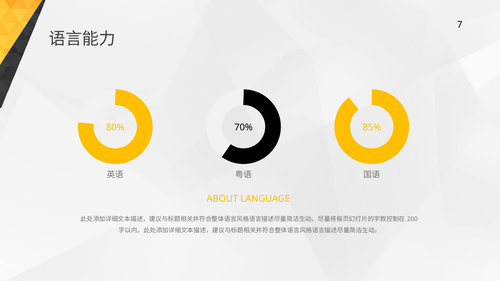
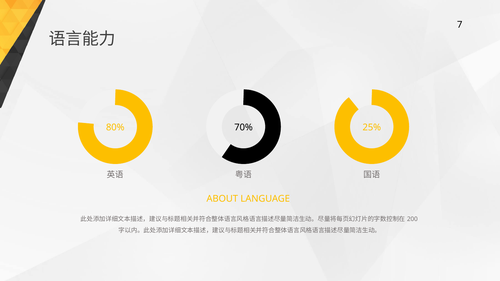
85%: 85% -> 25%
